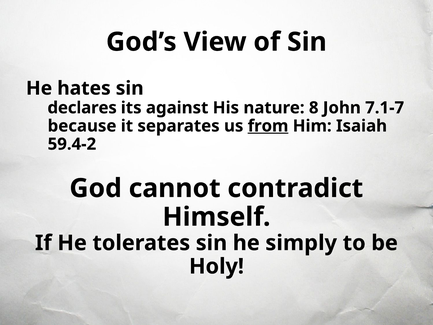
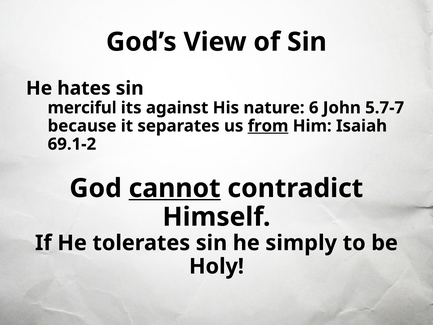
declares: declares -> merciful
8: 8 -> 6
7.1-7: 7.1-7 -> 5.7-7
59.4-2: 59.4-2 -> 69.1-2
cannot underline: none -> present
